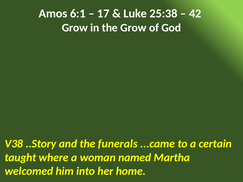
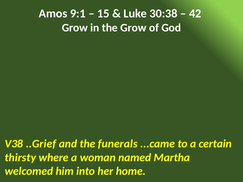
6:1: 6:1 -> 9:1
17: 17 -> 15
25:38: 25:38 -> 30:38
..Story: ..Story -> ..Grief
taught: taught -> thirsty
